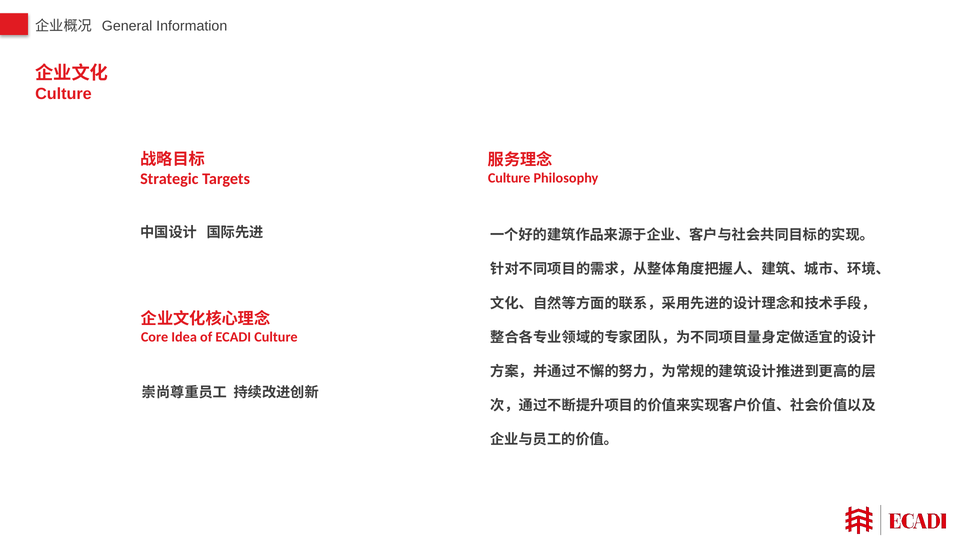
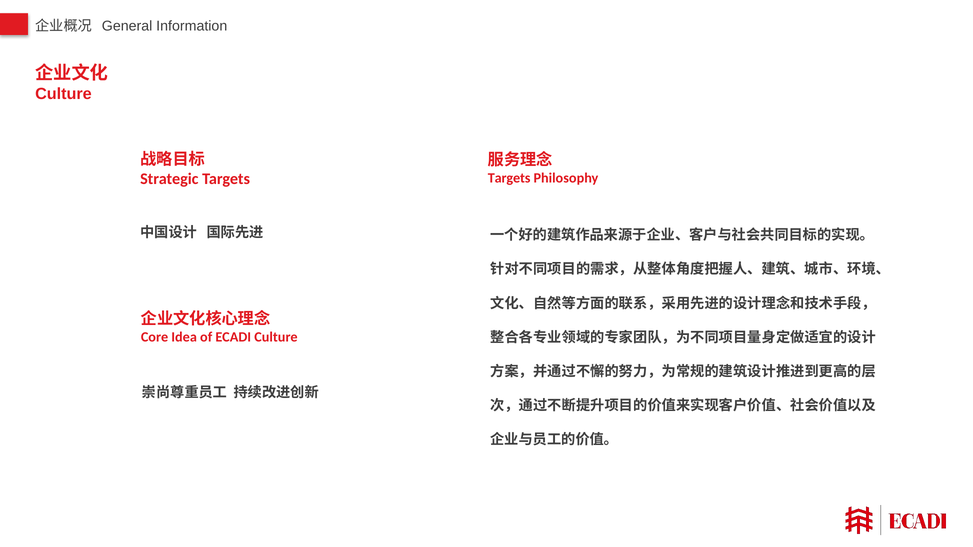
Culture at (509, 178): Culture -> Targets
